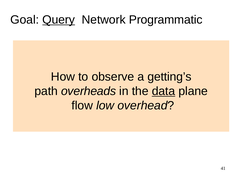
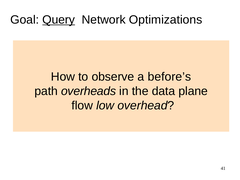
Programmatic: Programmatic -> Optimizations
getting’s: getting’s -> before’s
data underline: present -> none
